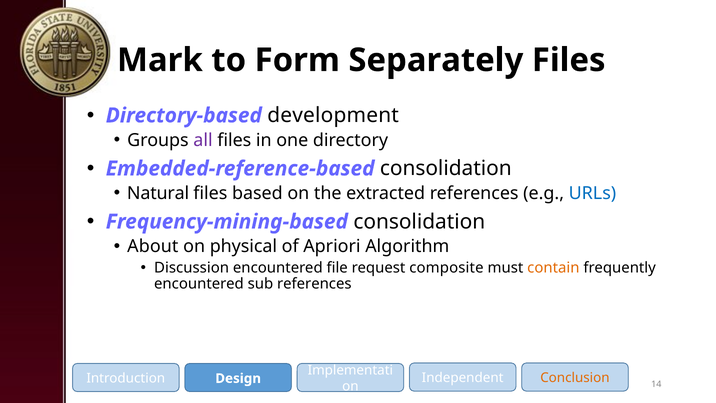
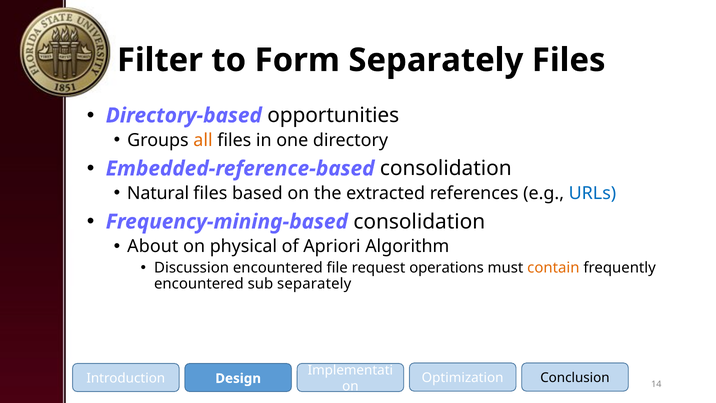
Mark: Mark -> Filter
development: development -> opportunities
all colour: purple -> orange
composite: composite -> operations
sub references: references -> separately
Conclusion colour: orange -> black
Independent: Independent -> Optimization
